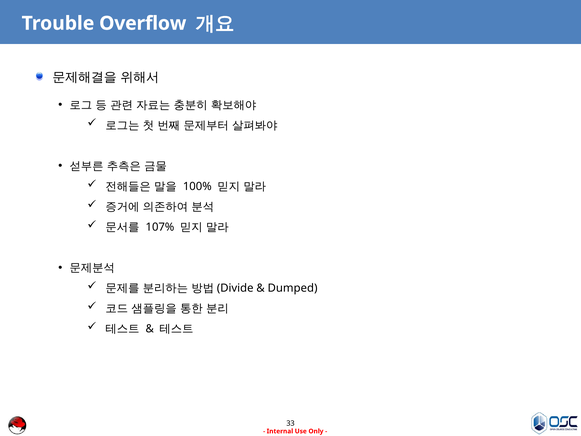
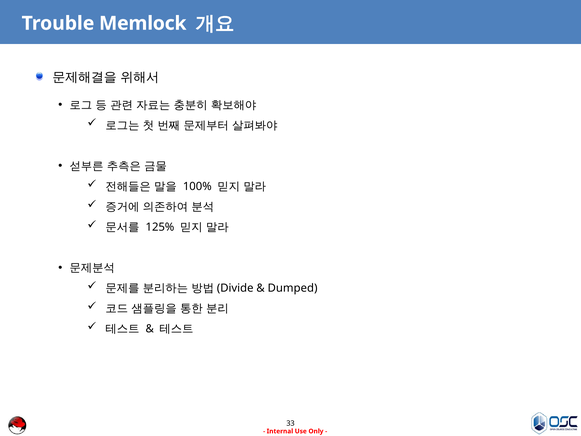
Overflow: Overflow -> Memlock
107%: 107% -> 125%
